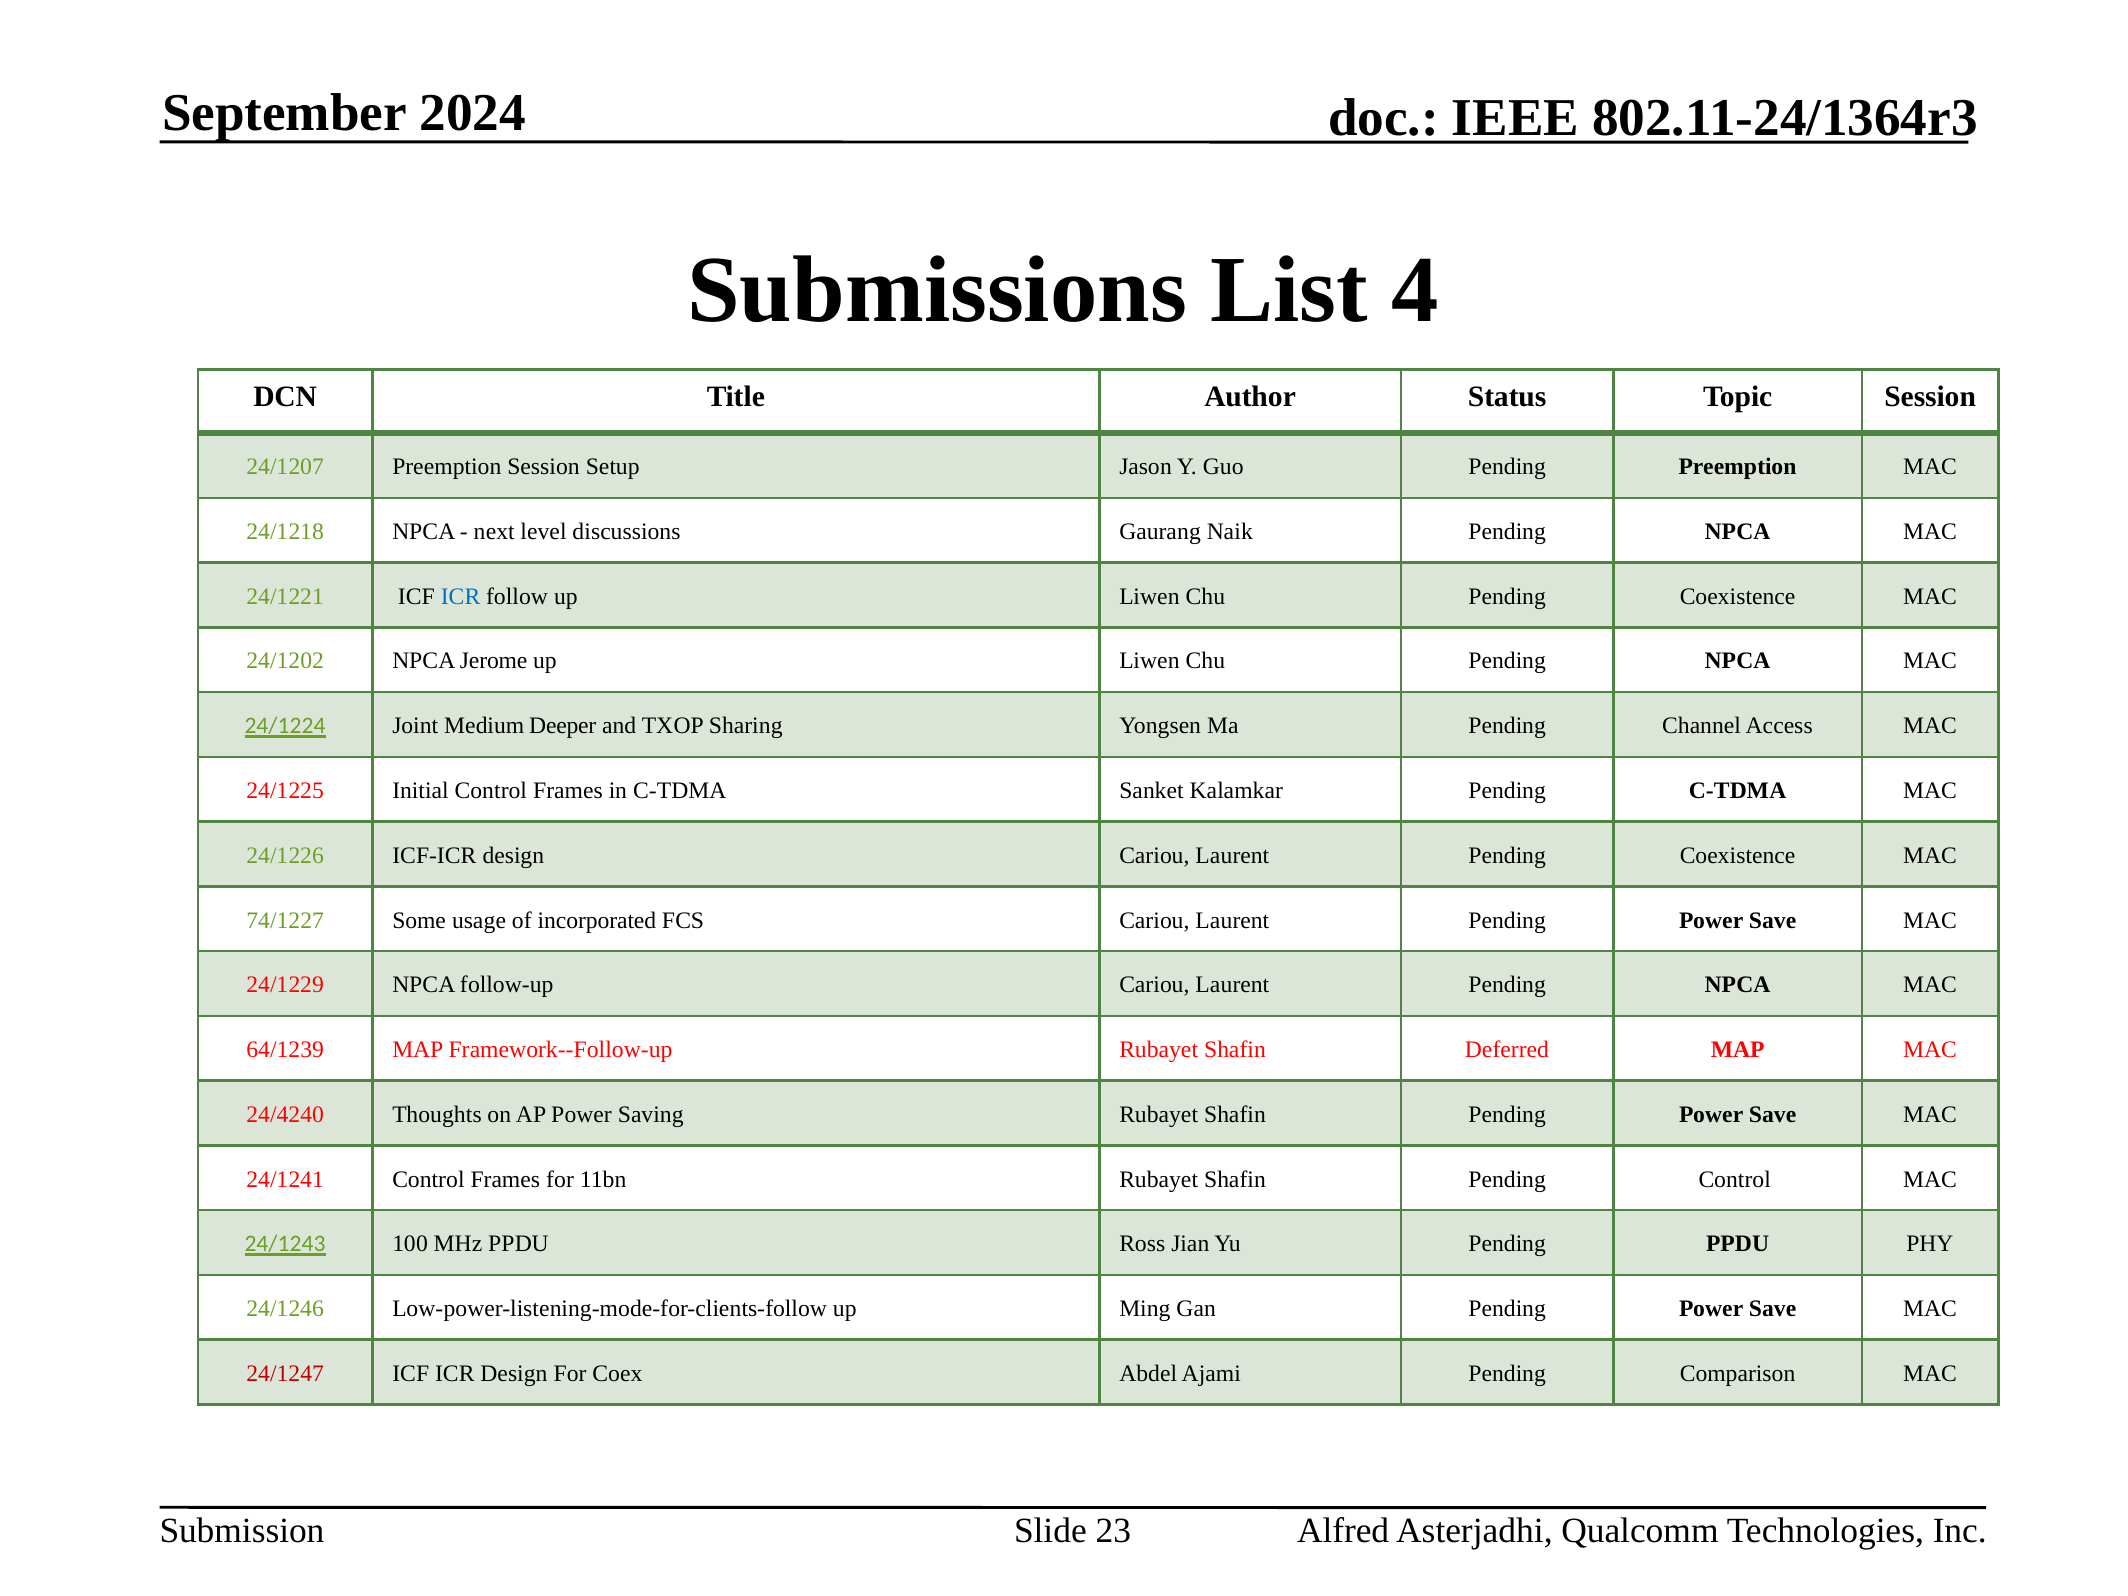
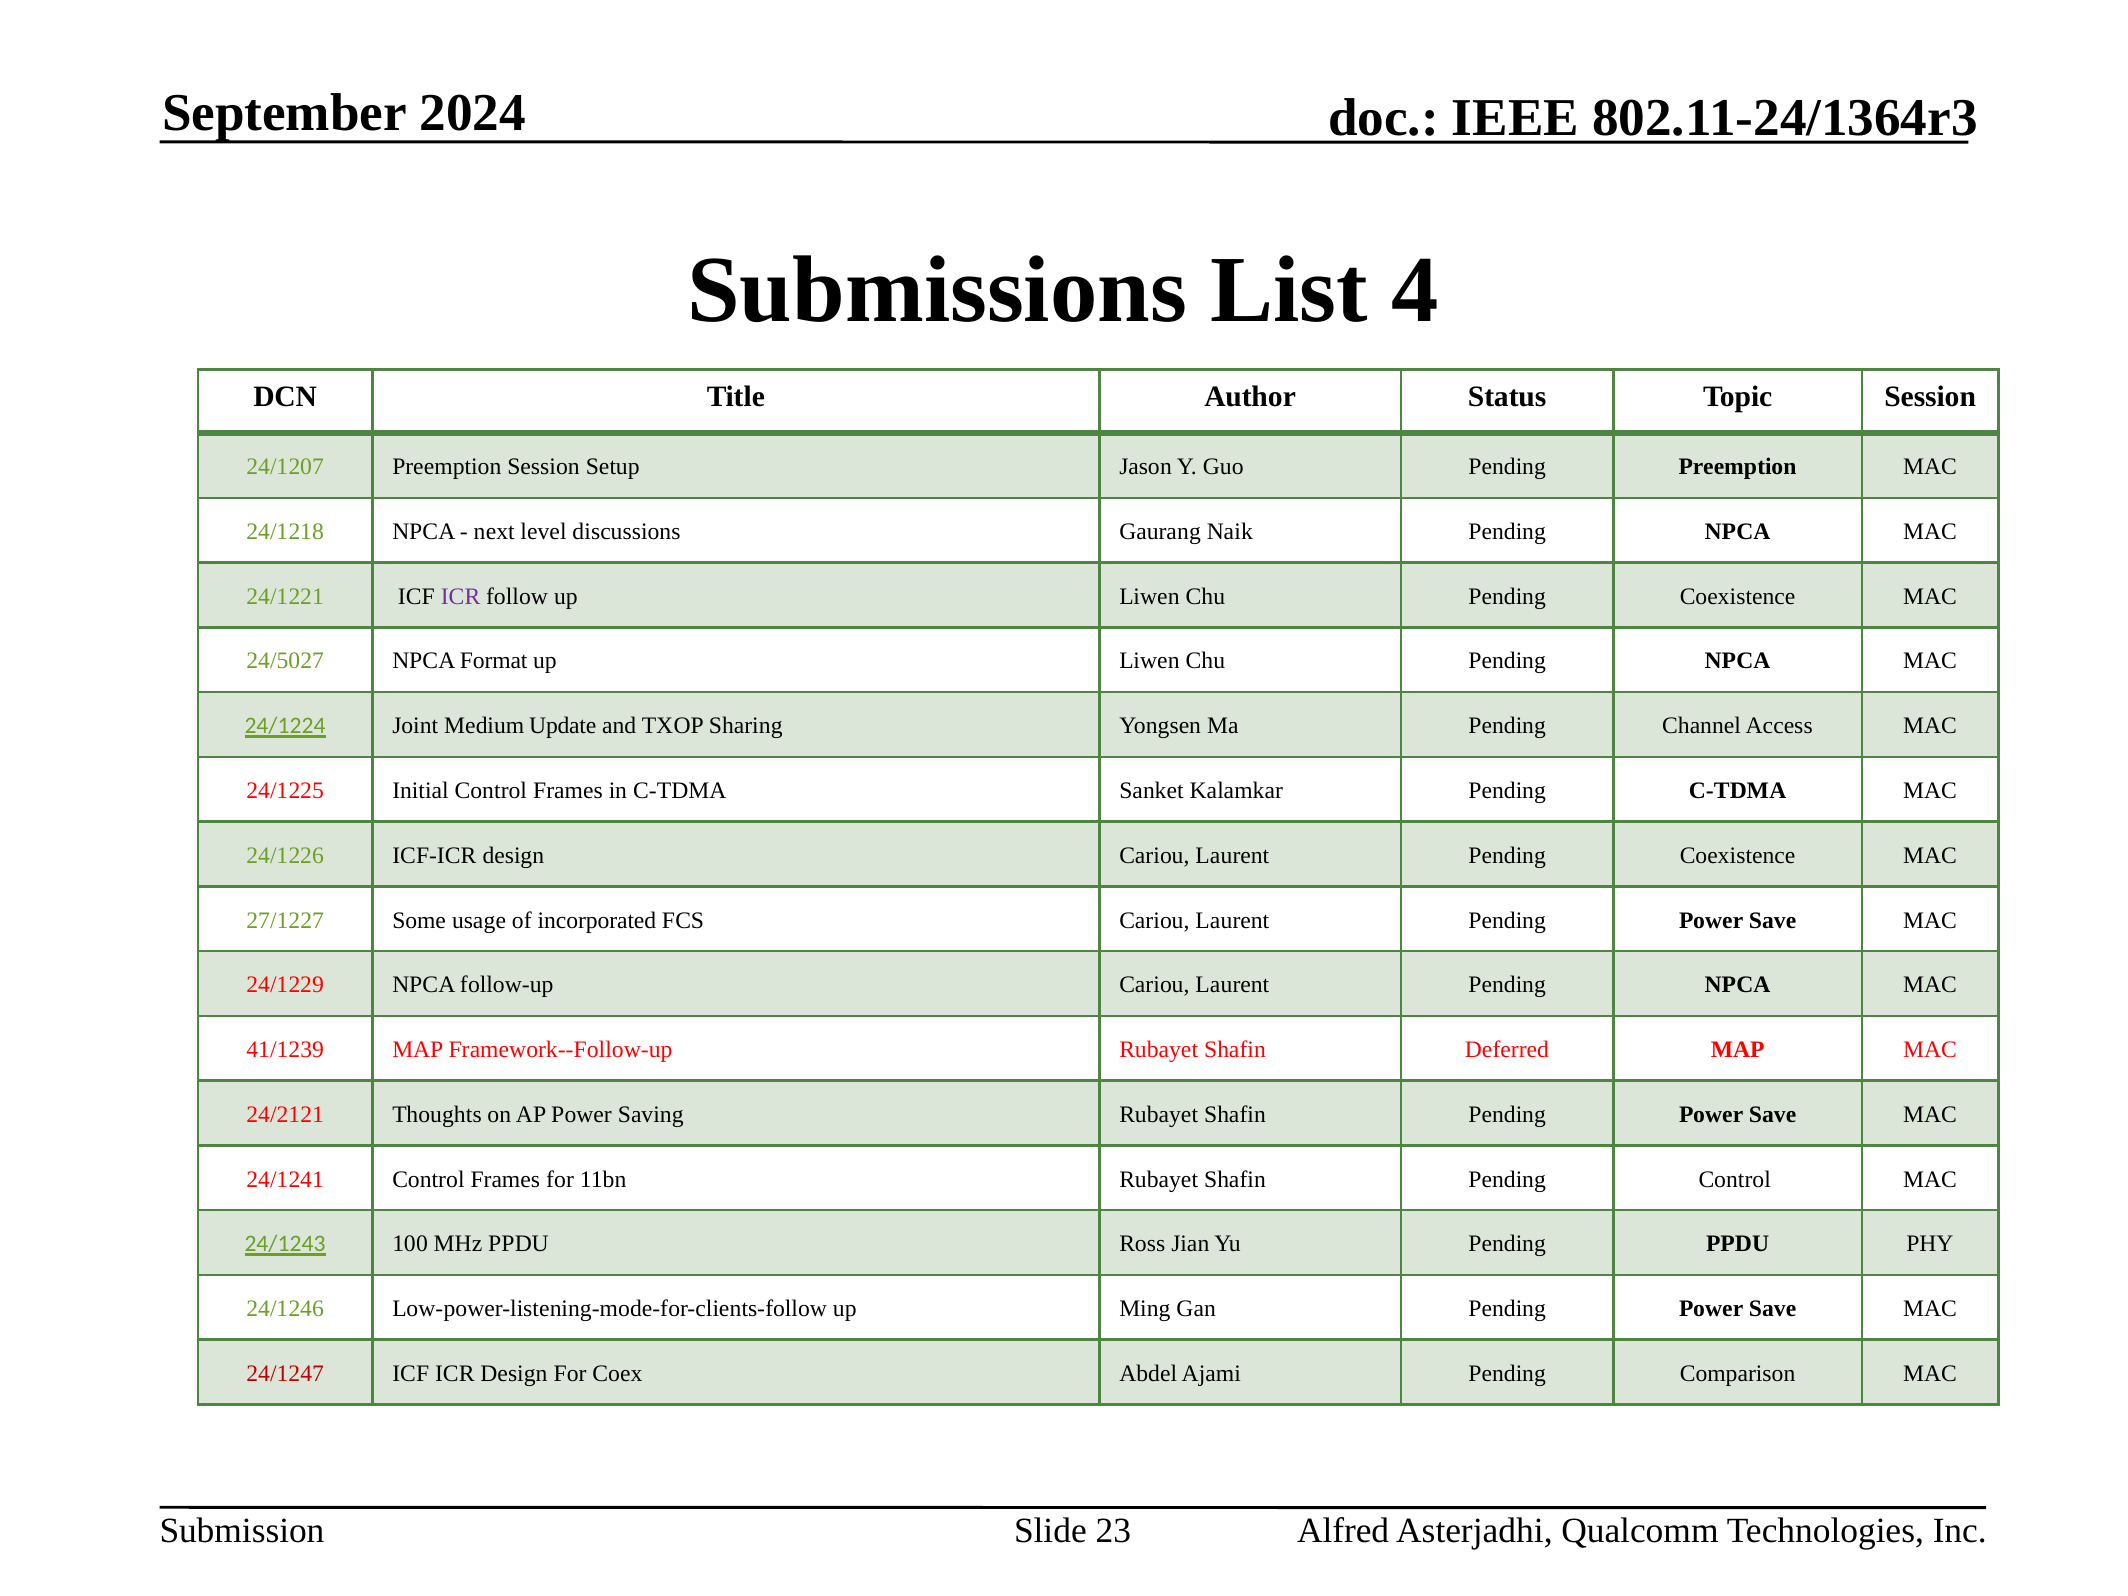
ICR at (461, 596) colour: blue -> purple
24/1202: 24/1202 -> 24/5027
Jerome: Jerome -> Format
Deeper: Deeper -> Update
74/1227: 74/1227 -> 27/1227
64/1239: 64/1239 -> 41/1239
24/4240: 24/4240 -> 24/2121
